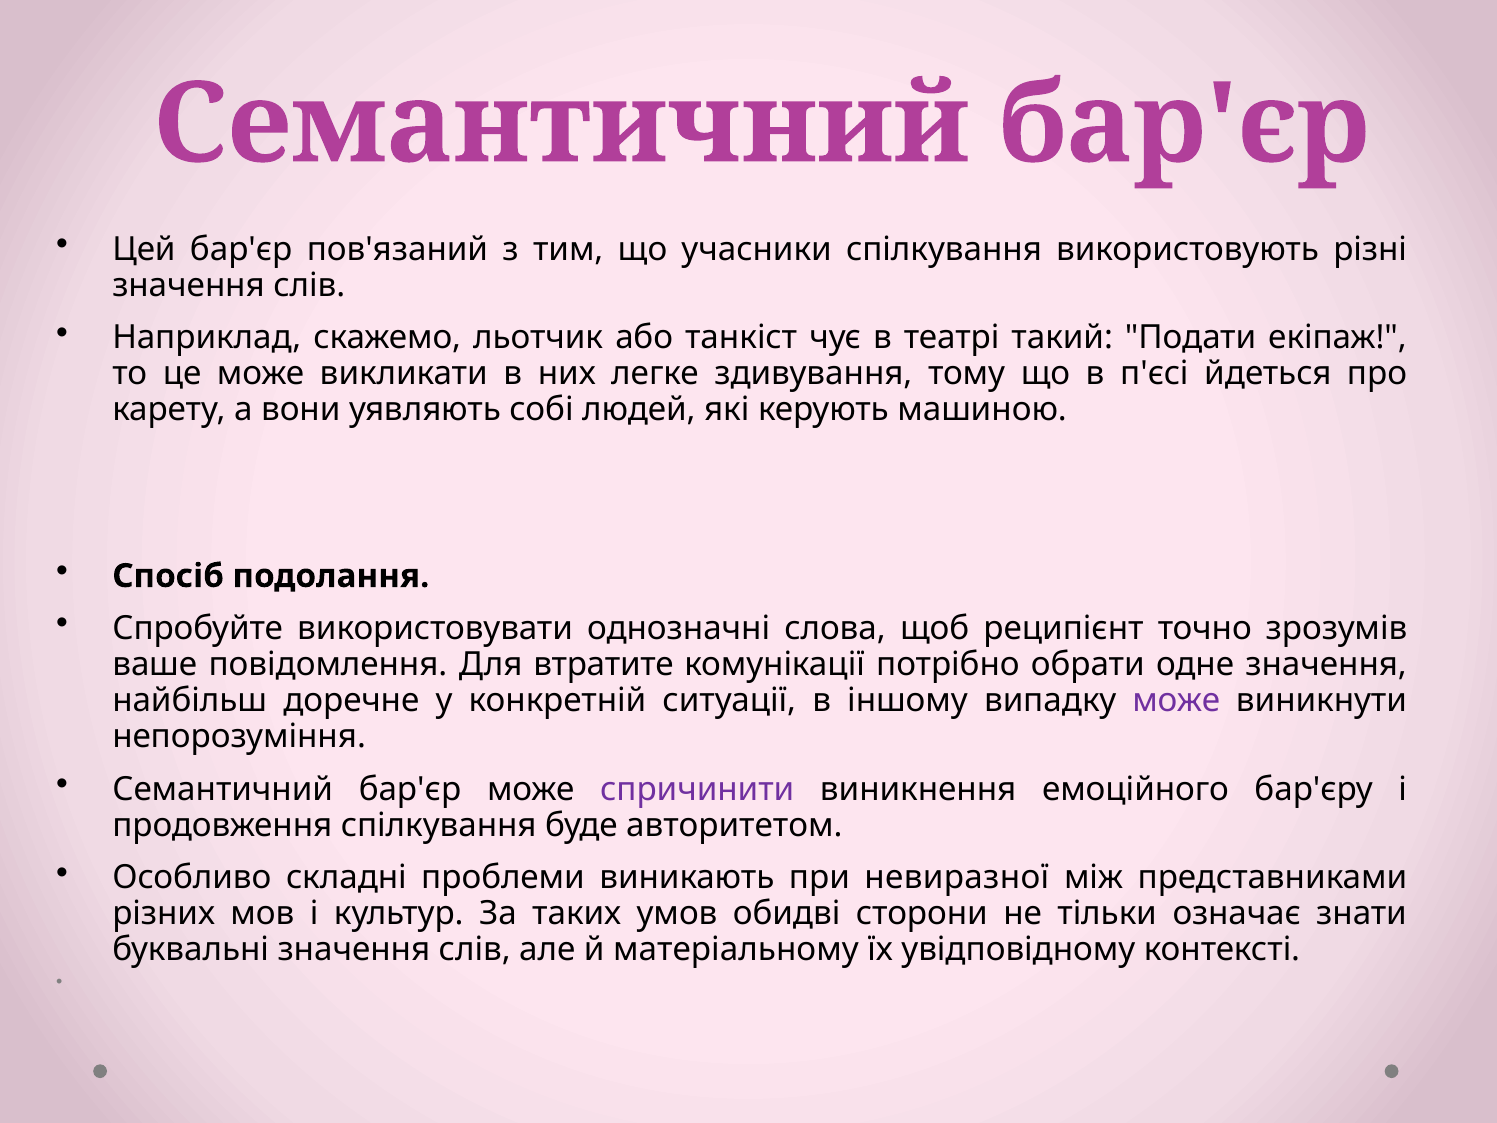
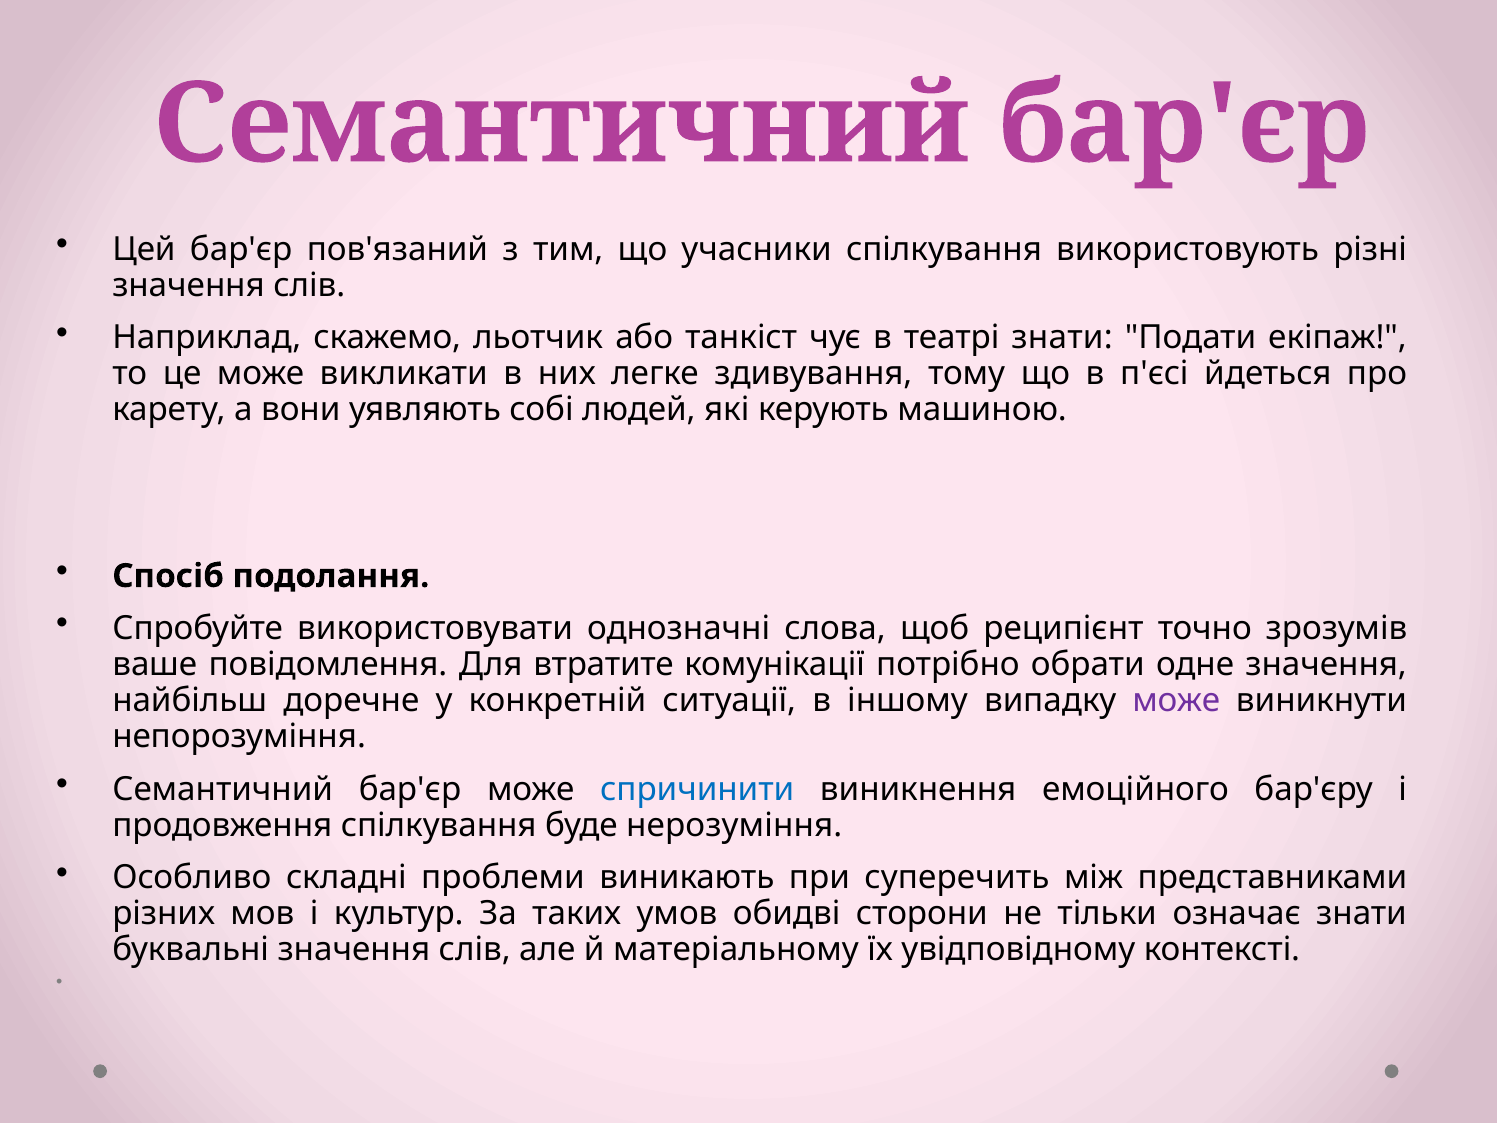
театрі такий: такий -> знати
спричинити colour: purple -> blue
авторитетом: авторитетом -> нерозуміння
невиразної: невиразної -> суперечить
